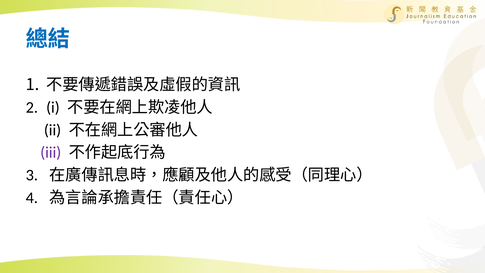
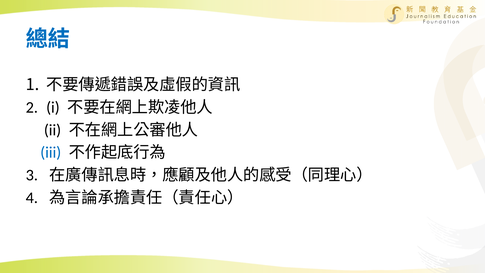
iii colour: purple -> blue
